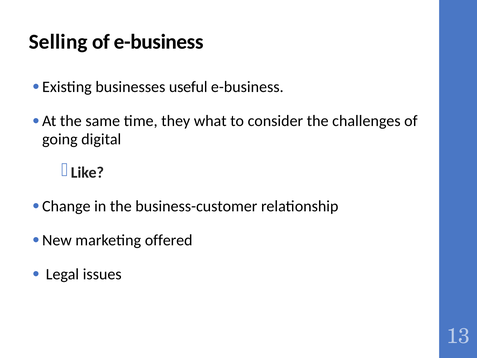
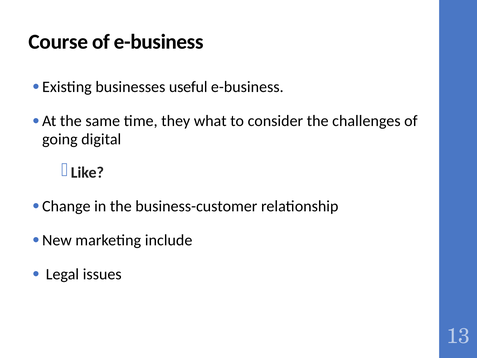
Selling: Selling -> Course
offered: offered -> include
